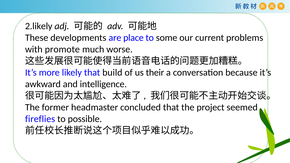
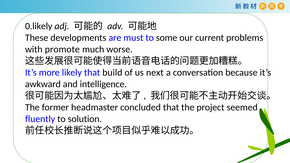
2.likely: 2.likely -> 0.likely
place: place -> must
their: their -> next
fireflies: fireflies -> fluently
possible: possible -> solution
